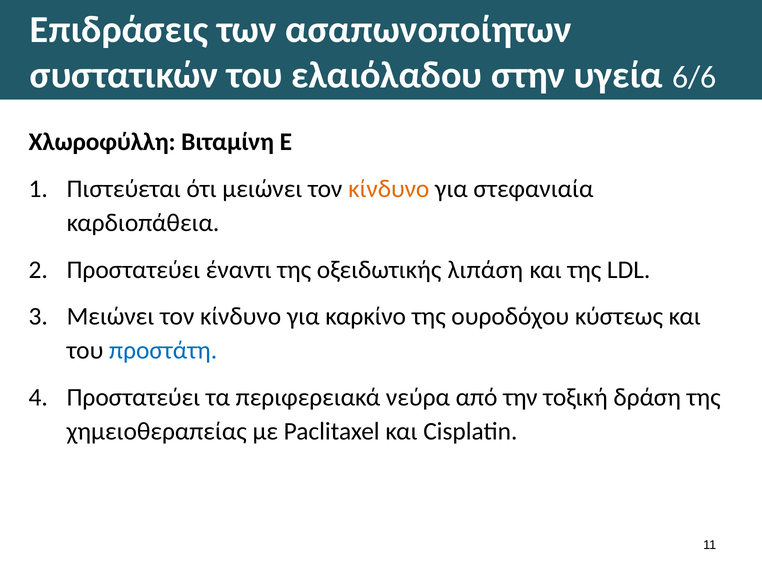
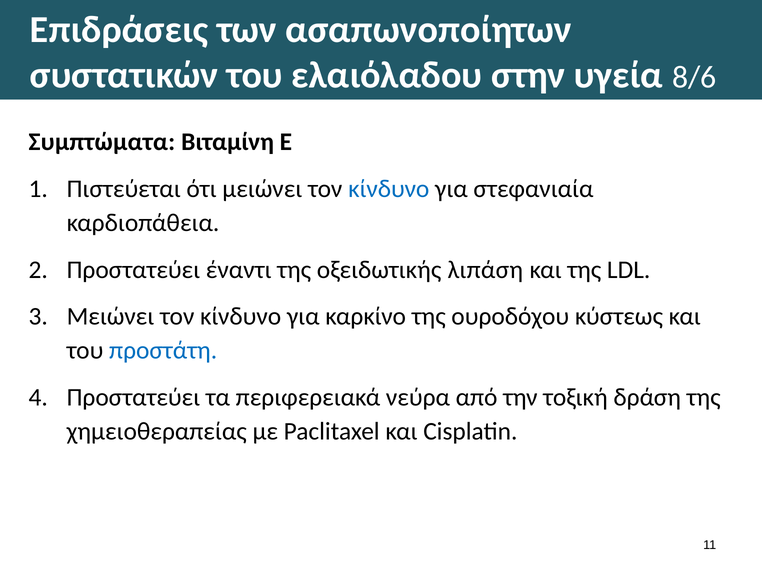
6/6: 6/6 -> 8/6
Χλωροφύλλη: Χλωροφύλλη -> Συμπτώματα
κίνδυνο at (389, 189) colour: orange -> blue
